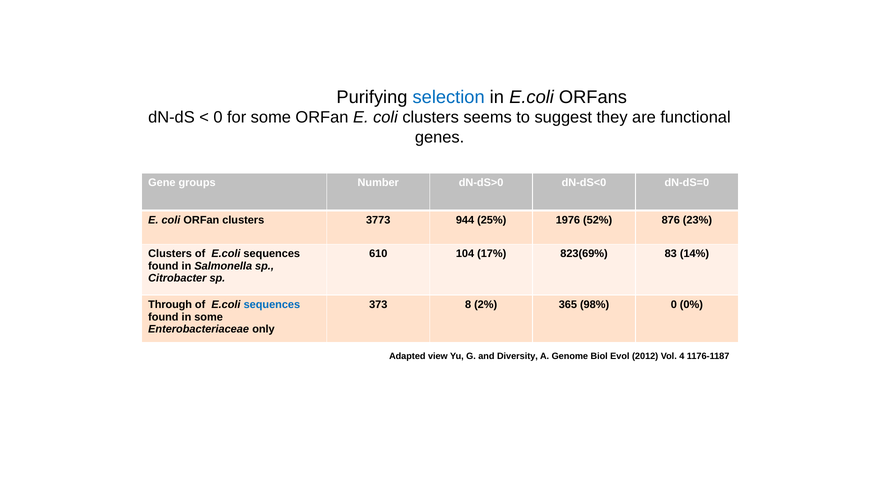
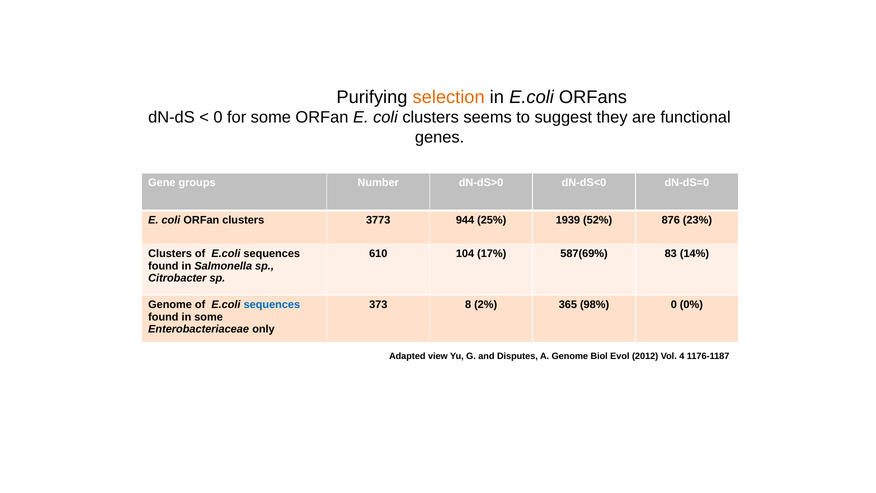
selection colour: blue -> orange
1976: 1976 -> 1939
823(69%: 823(69% -> 587(69%
Through at (170, 305): Through -> Genome
Diversity: Diversity -> Disputes
